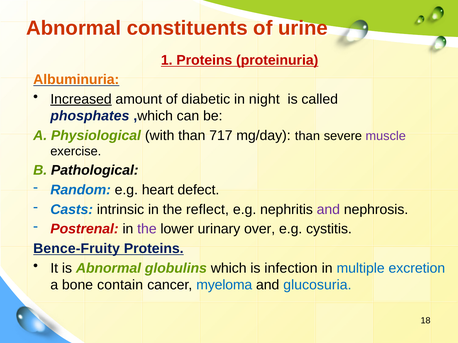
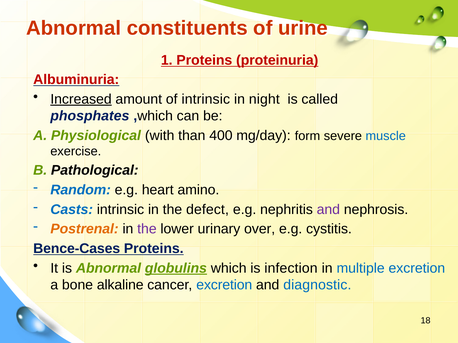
Albuminuria colour: orange -> red
of diabetic: diabetic -> intrinsic
717: 717 -> 400
mg/day than: than -> form
muscle colour: purple -> blue
defect: defect -> amino
reflect: reflect -> defect
Postrenal colour: red -> orange
Bence-Fruity: Bence-Fruity -> Bence-Cases
globulins underline: none -> present
contain: contain -> alkaline
cancer myeloma: myeloma -> excretion
glucosuria: glucosuria -> diagnostic
